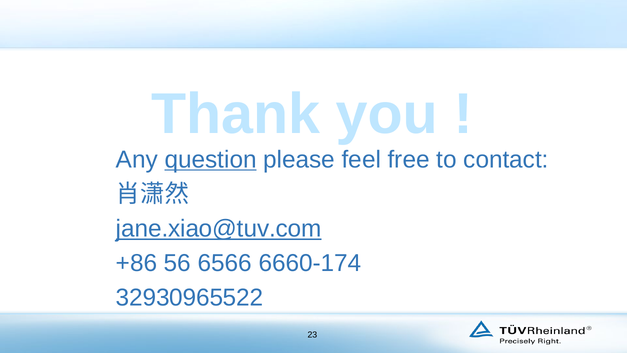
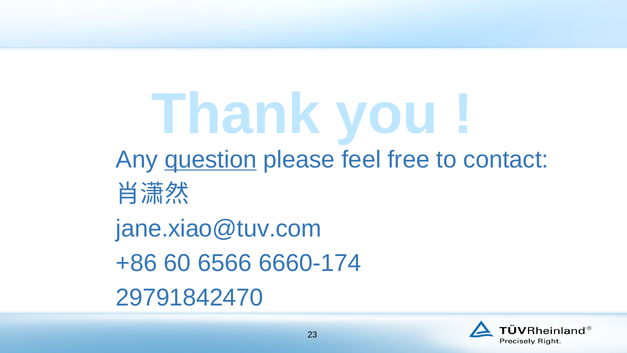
jane.xiao@tuv.com underline: present -> none
56: 56 -> 60
32930965522: 32930965522 -> 29791842470
